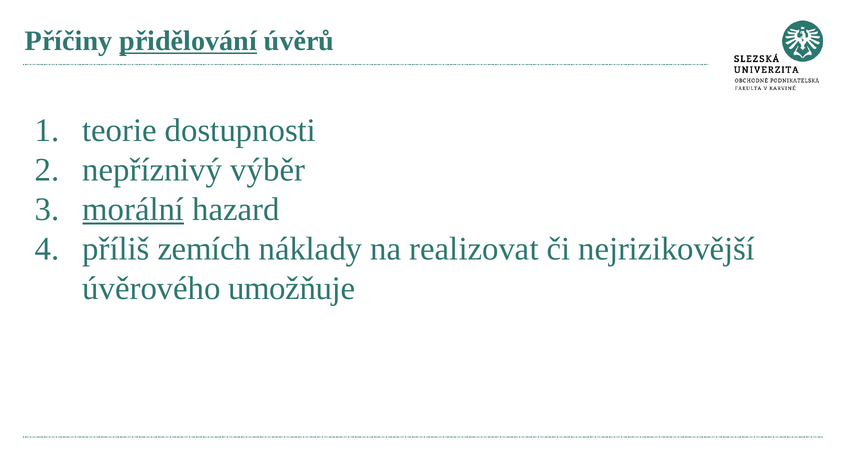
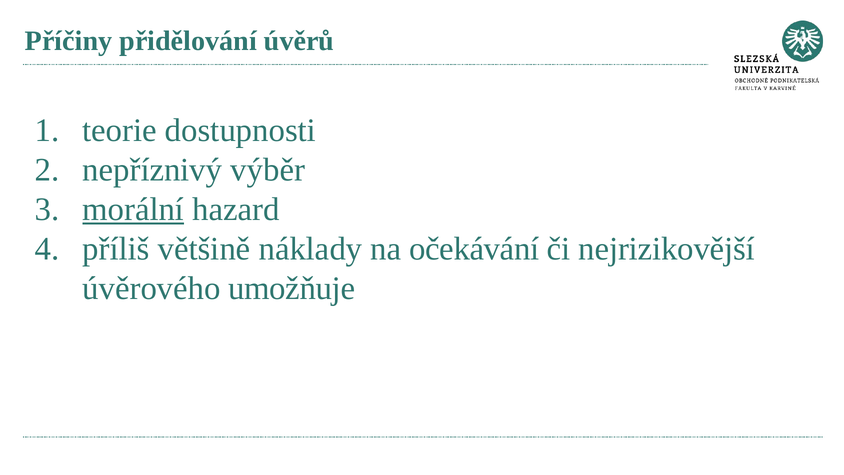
přidělování underline: present -> none
zemích: zemích -> většině
realizovat: realizovat -> očekávání
